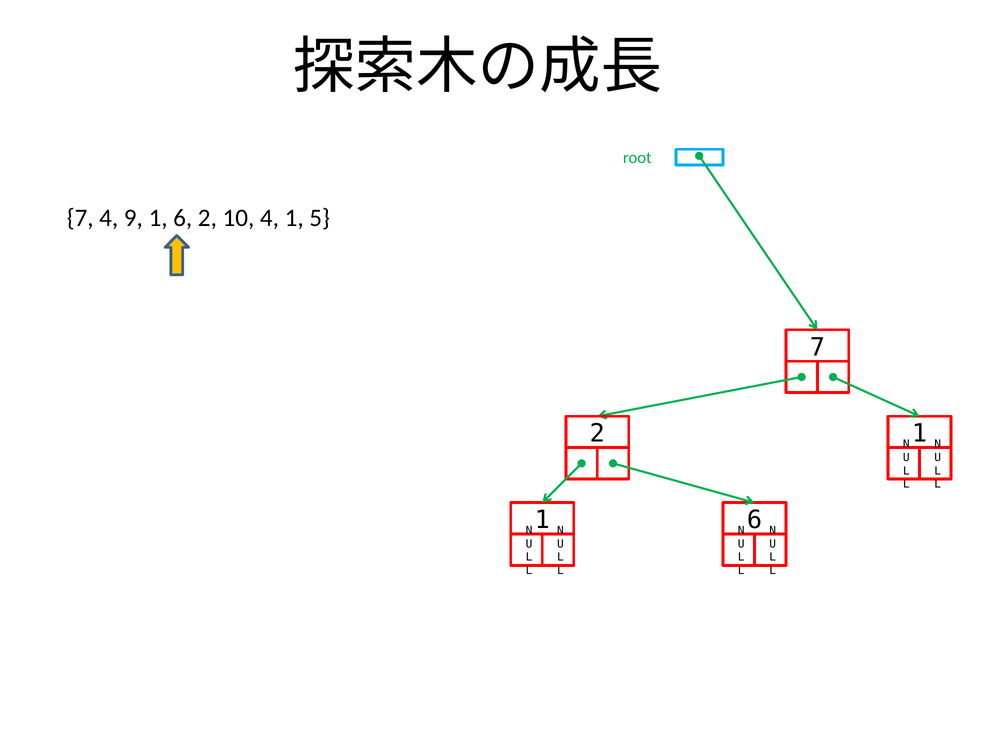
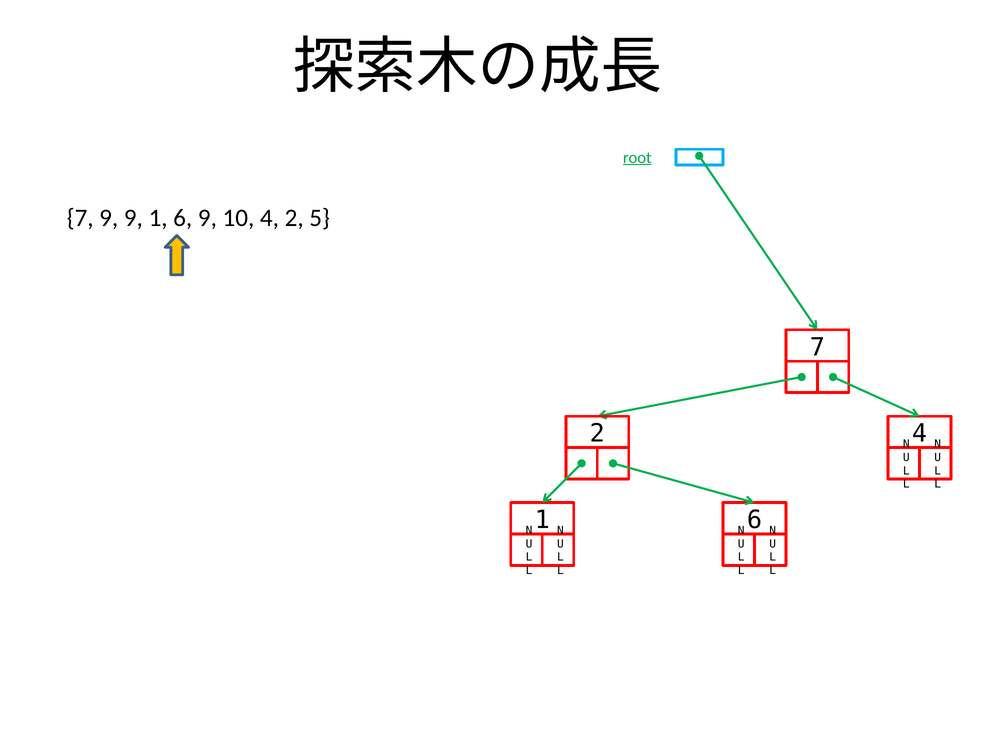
root underline: none -> present
7 4: 4 -> 9
6 2: 2 -> 9
4 1: 1 -> 2
2 1: 1 -> 4
